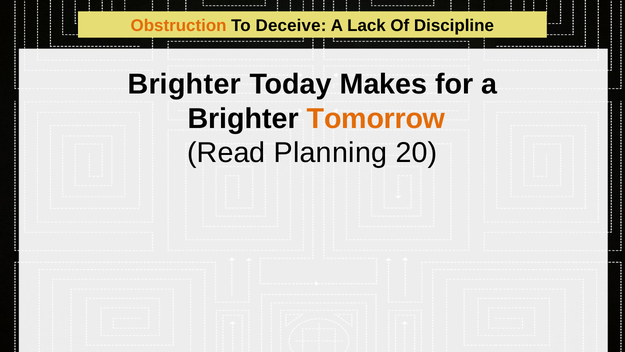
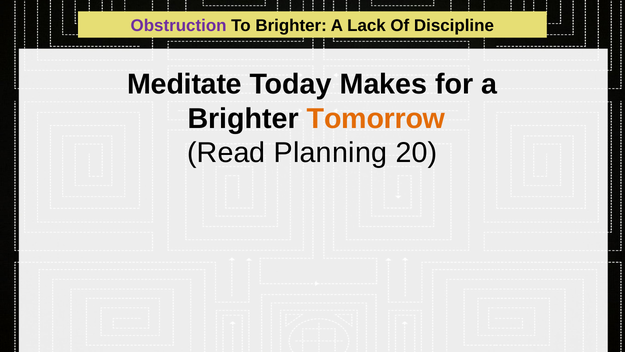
Obstruction colour: orange -> purple
To Deceive: Deceive -> Brighter
Brighter at (184, 84): Brighter -> Meditate
